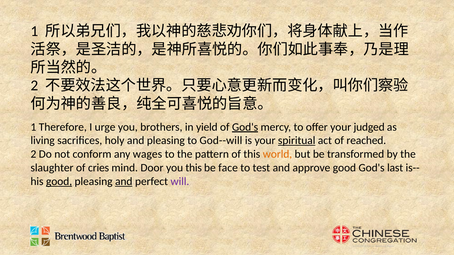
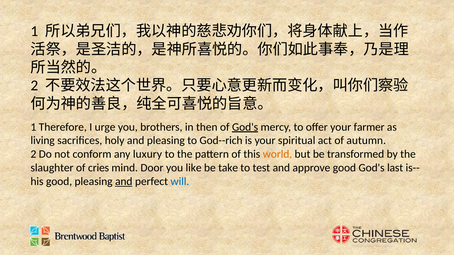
yield: yield -> then
judged: judged -> farmer
God--will: God--will -> God--rich
spiritual underline: present -> none
reached: reached -> autumn
wages: wages -> luxury
you this: this -> like
face: face -> take
good at (59, 182) underline: present -> none
will colour: purple -> blue
